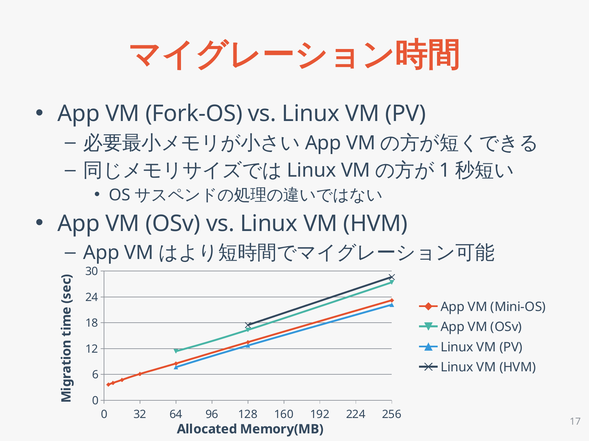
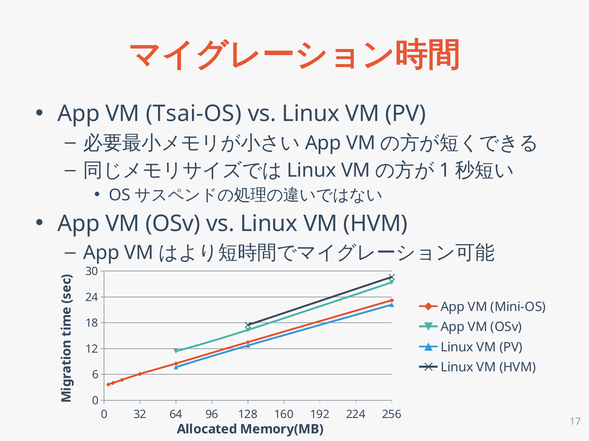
Fork-OS: Fork-OS -> Tsai-OS
